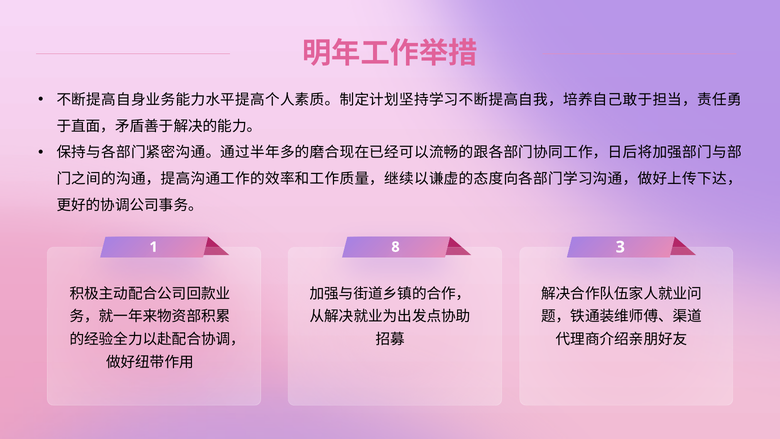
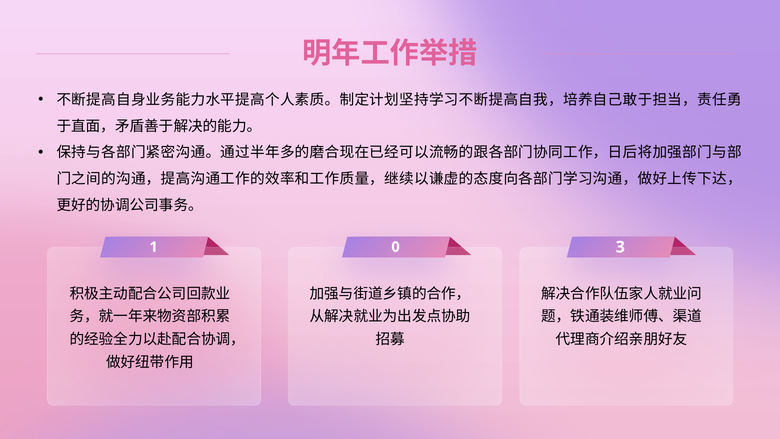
8: 8 -> 0
